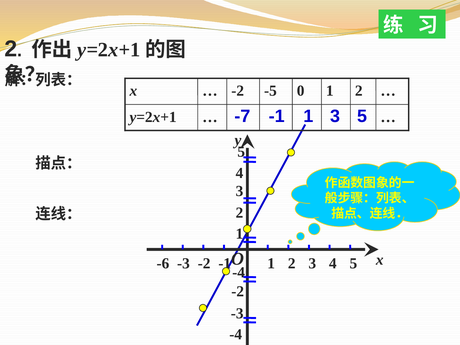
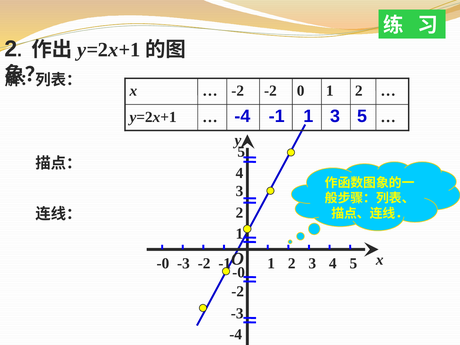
-5 at (270, 91): -5 -> -2
-7 at (242, 116): -7 -> -4
-6 at (163, 263): -6 -> -0
-4 at (239, 272): -4 -> -0
